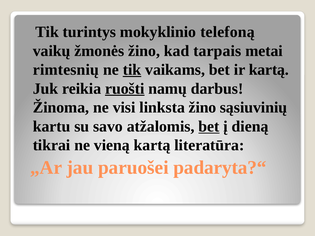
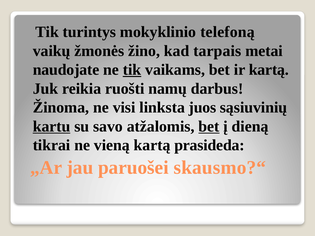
rimtesnių: rimtesnių -> naudojate
ruošti underline: present -> none
linksta žino: žino -> juos
kartu underline: none -> present
literatūra: literatūra -> prasideda
padaryta?“: padaryta?“ -> skausmo?“
